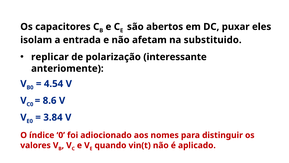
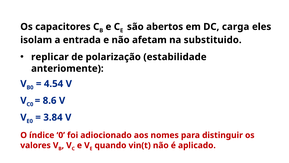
puxar: puxar -> carga
interessante: interessante -> estabilidade
